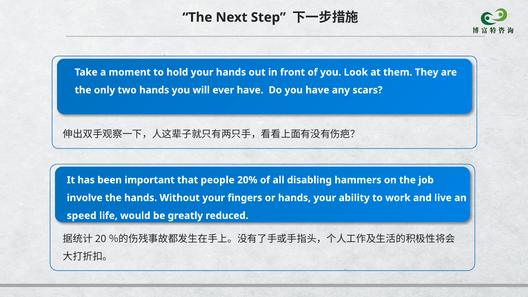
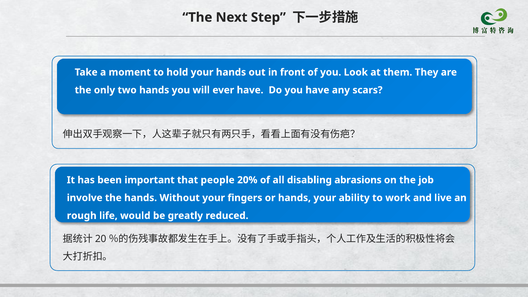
hammers: hammers -> abrasions
speed: speed -> rough
